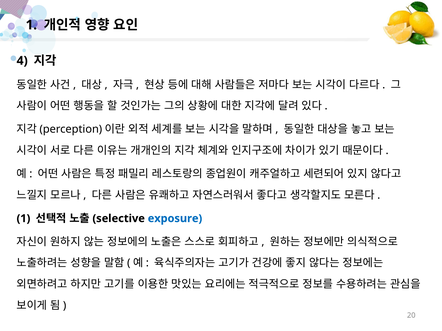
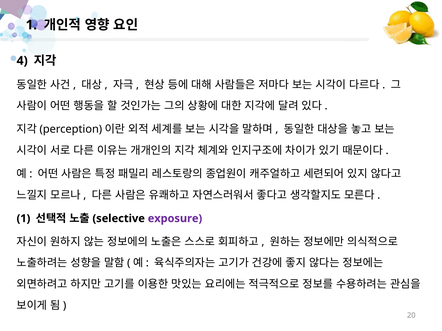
exposure colour: blue -> purple
